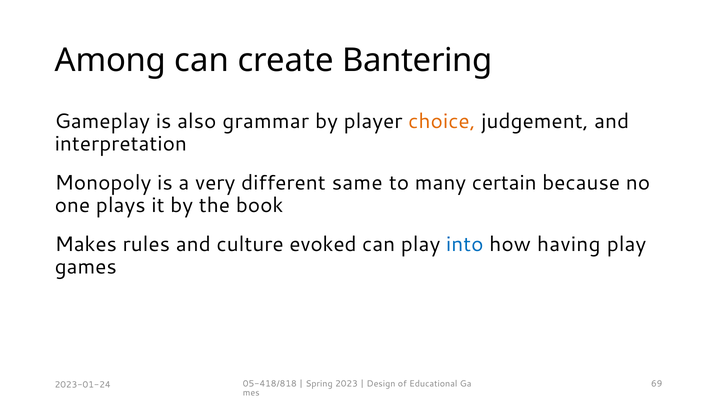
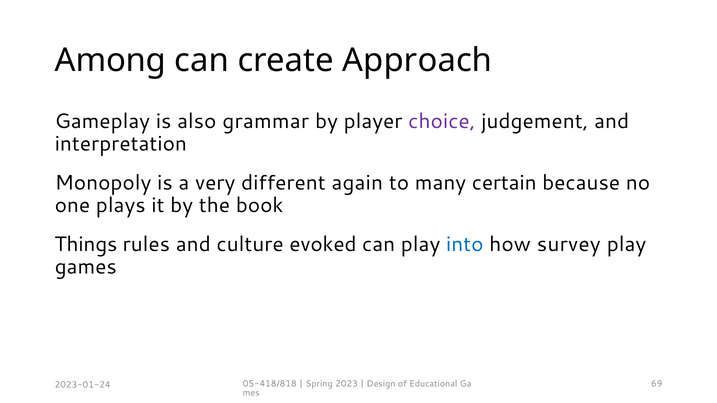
Bantering: Bantering -> Approach
choice colour: orange -> purple
same: same -> again
Makes: Makes -> Things
having: having -> survey
